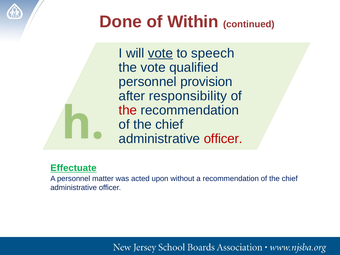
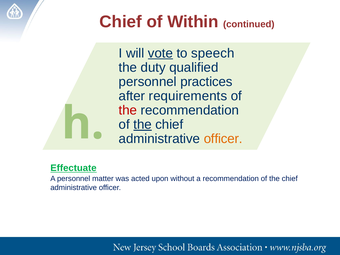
Done at (121, 22): Done -> Chief
the vote: vote -> duty
provision: provision -> practices
responsibility: responsibility -> requirements
the at (143, 125) underline: none -> present
officer at (223, 139) colour: red -> orange
